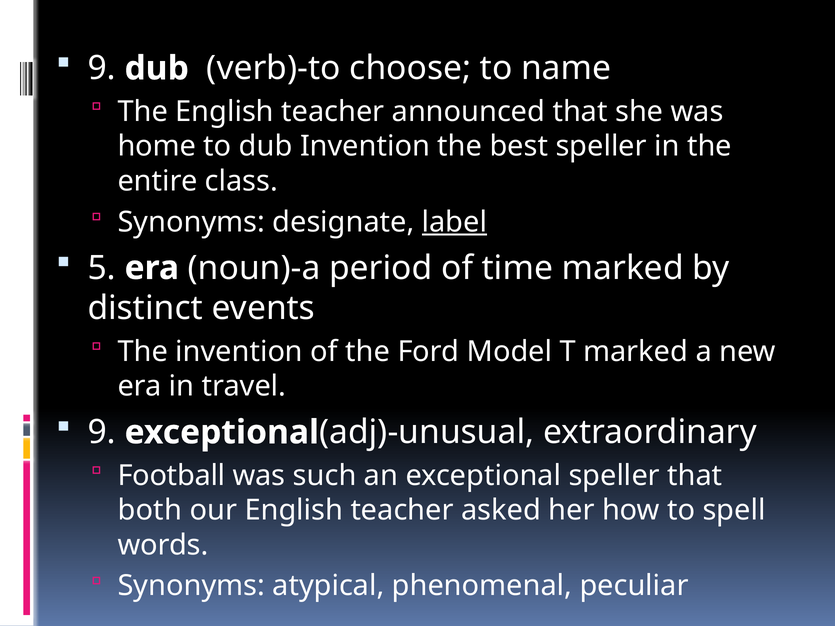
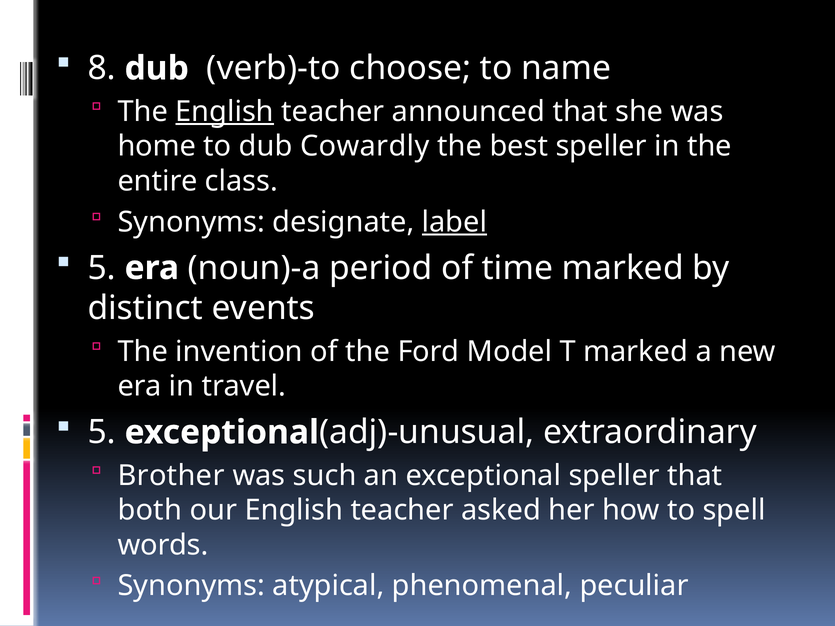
9 at (102, 68): 9 -> 8
English at (225, 112) underline: none -> present
dub Invention: Invention -> Cowardly
9 at (102, 432): 9 -> 5
Football: Football -> Brother
